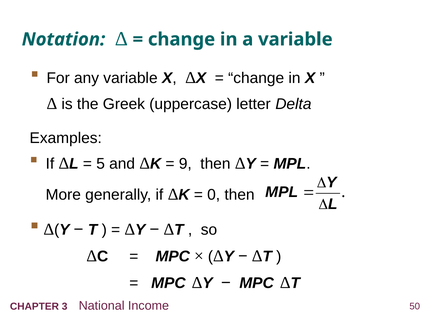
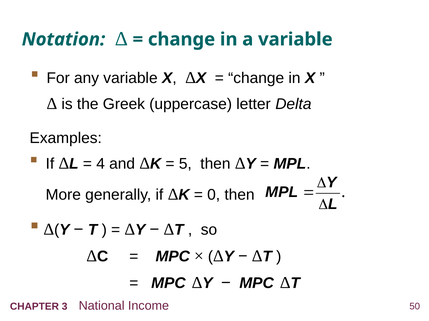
5: 5 -> 4
9: 9 -> 5
